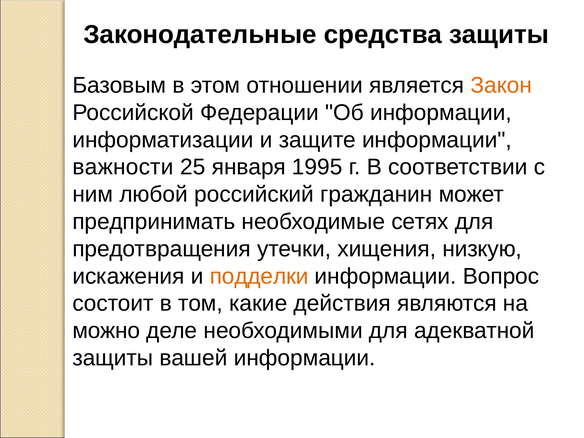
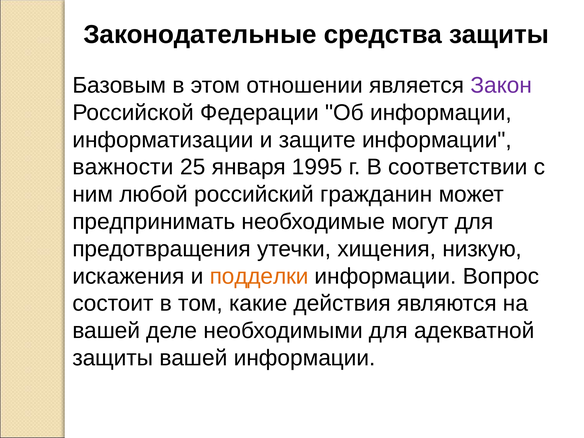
Закон colour: orange -> purple
сетях: сетях -> могут
можно at (106, 331): можно -> вашей
